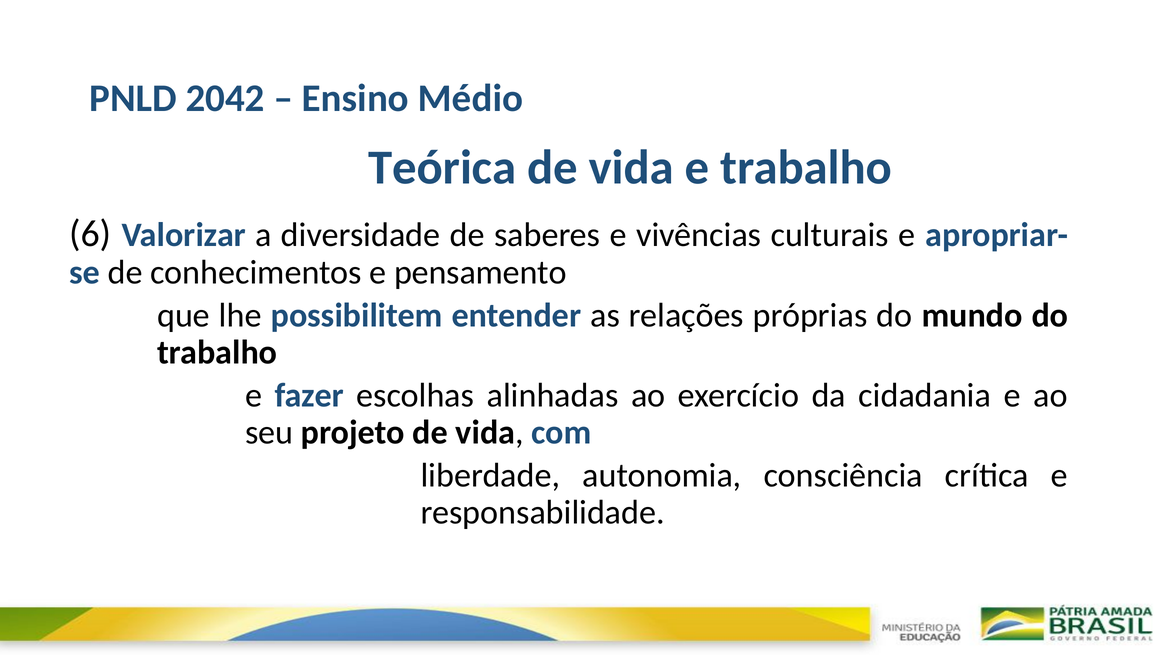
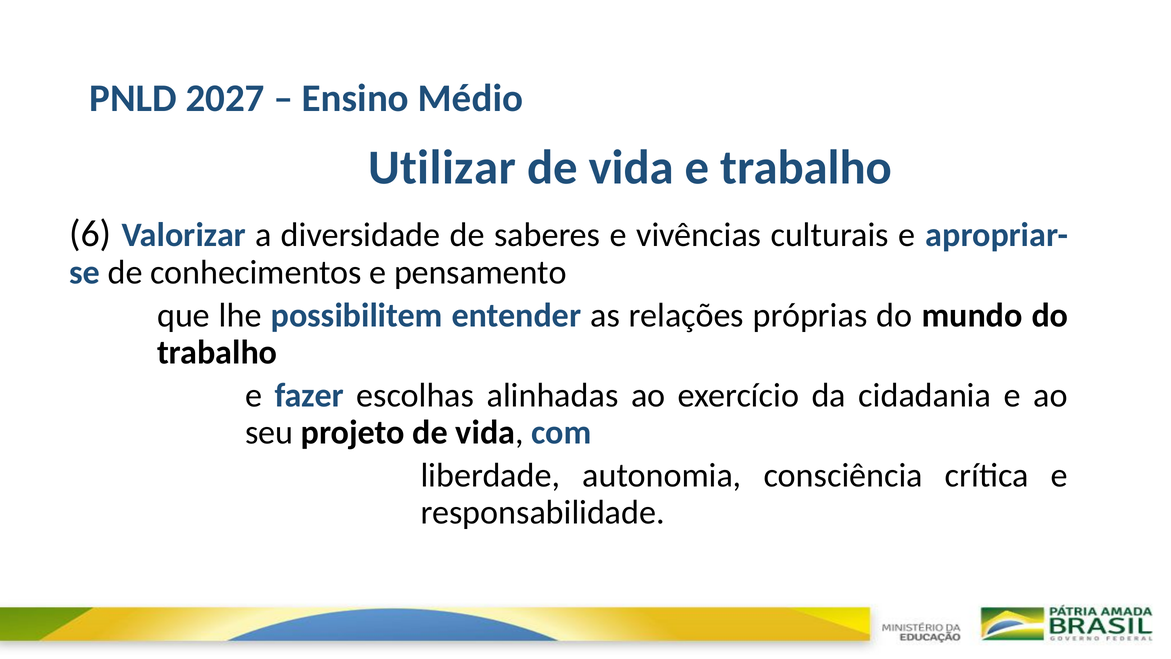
2042: 2042 -> 2027
Teórica: Teórica -> Utilizar
